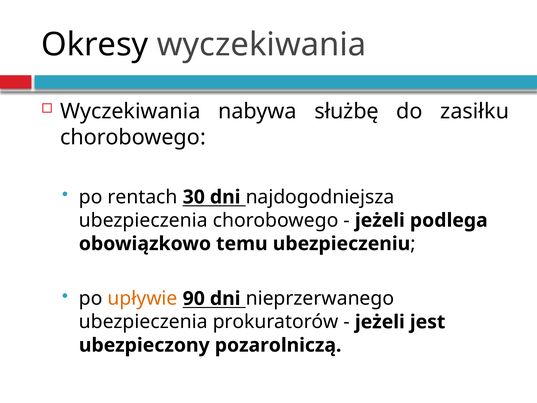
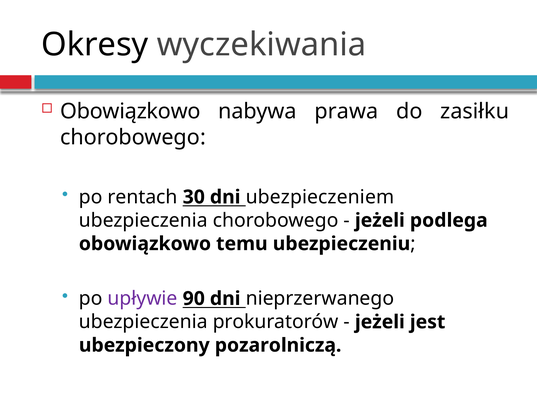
Wyczekiwania at (130, 111): Wyczekiwania -> Obowiązkowo
służbę: służbę -> prawa
najdogodniejsza: najdogodniejsza -> ubezpieczeniem
upływie colour: orange -> purple
